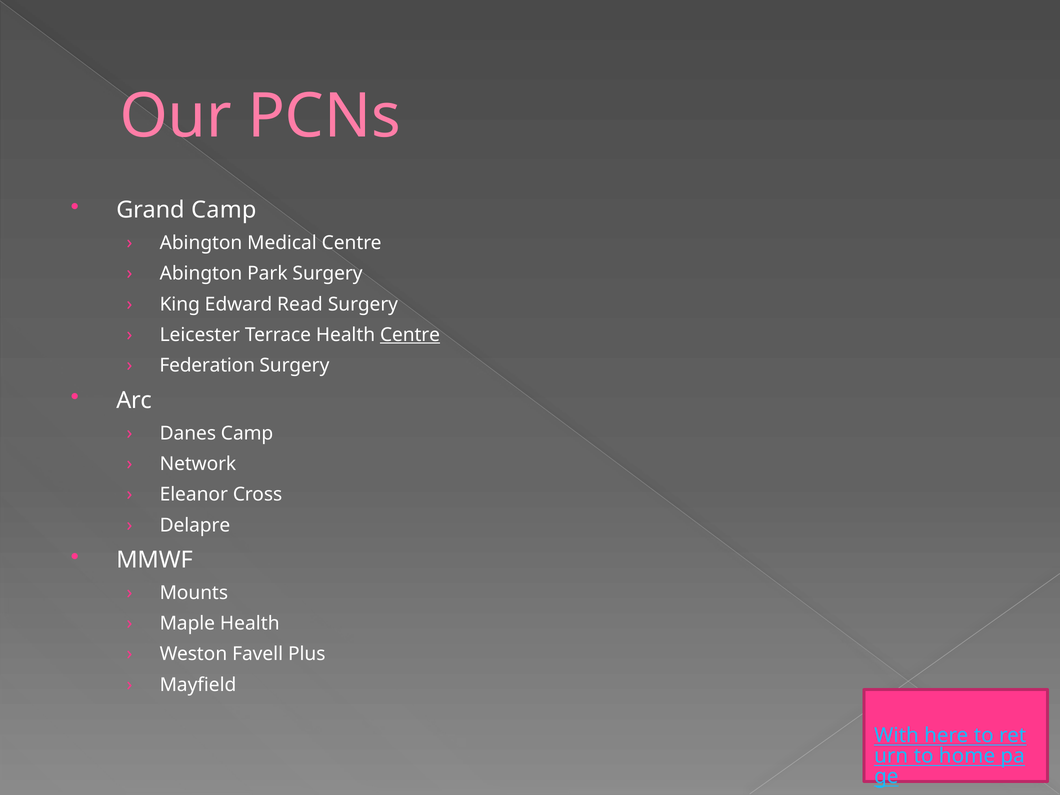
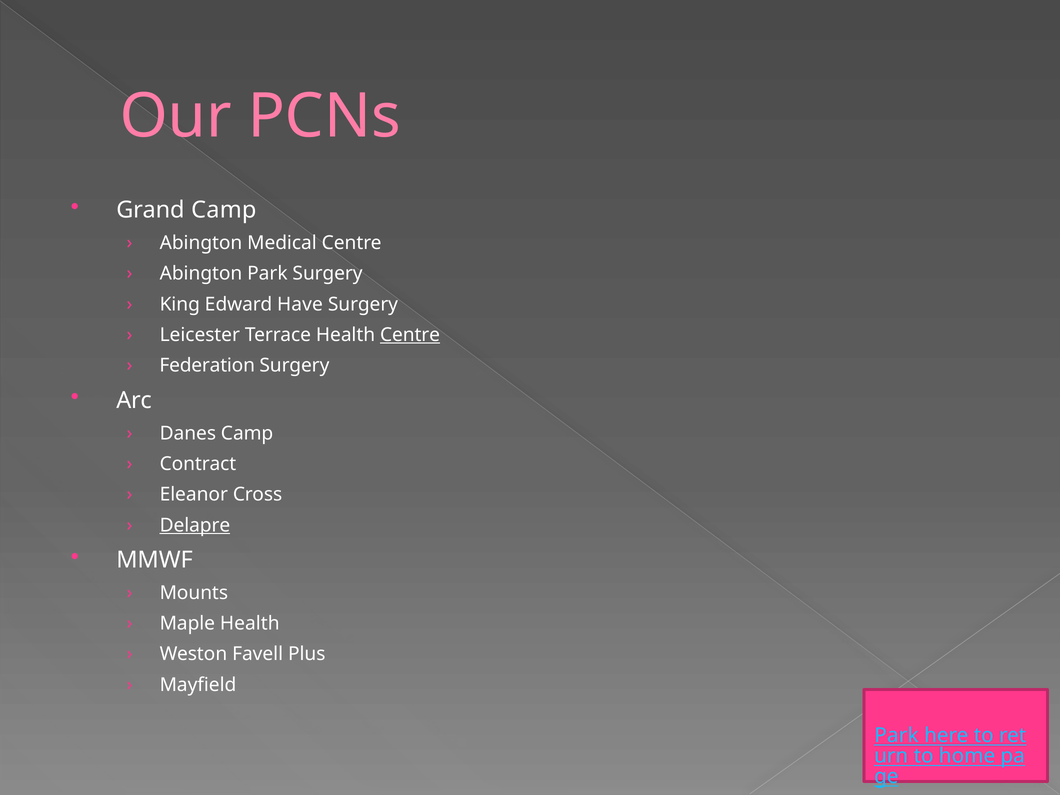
Read: Read -> Have
Network: Network -> Contract
Delapre underline: none -> present
With at (897, 735): With -> Park
